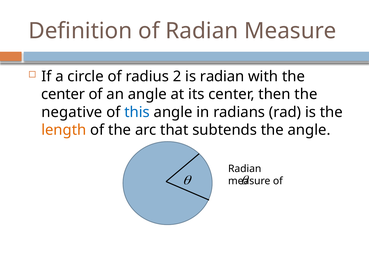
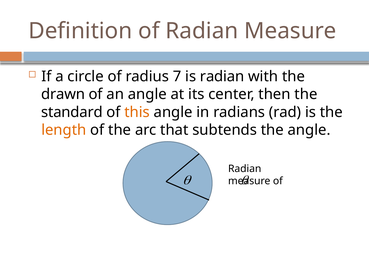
2: 2 -> 7
center at (63, 94): center -> drawn
negative: negative -> standard
this colour: blue -> orange
